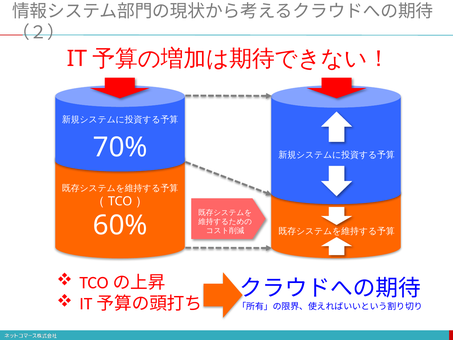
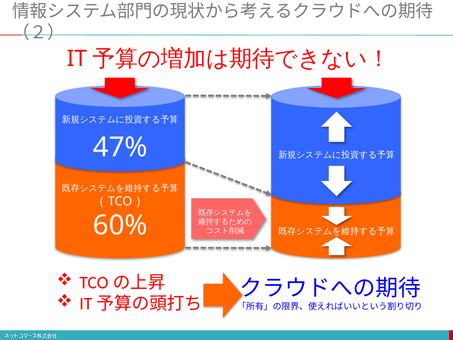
70%: 70% -> 47%
